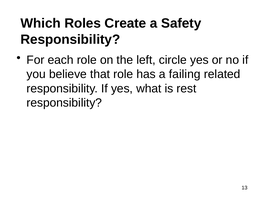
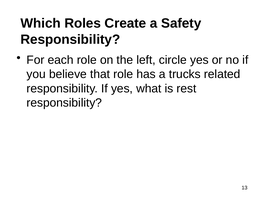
failing: failing -> trucks
